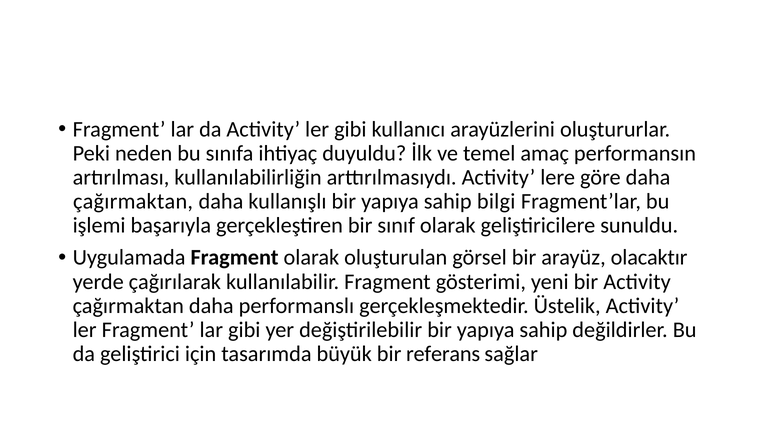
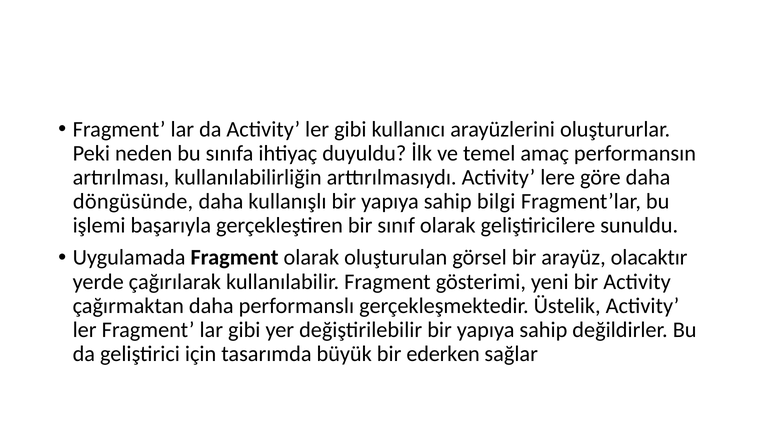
çağırmaktan at (133, 202): çağırmaktan -> döngüsünde
referans: referans -> ederken
